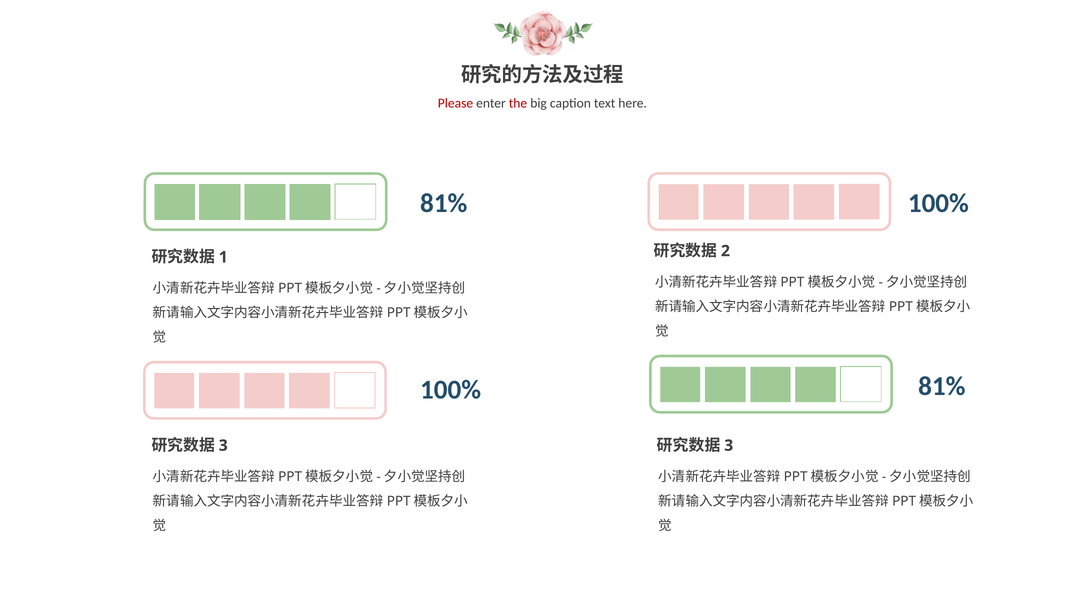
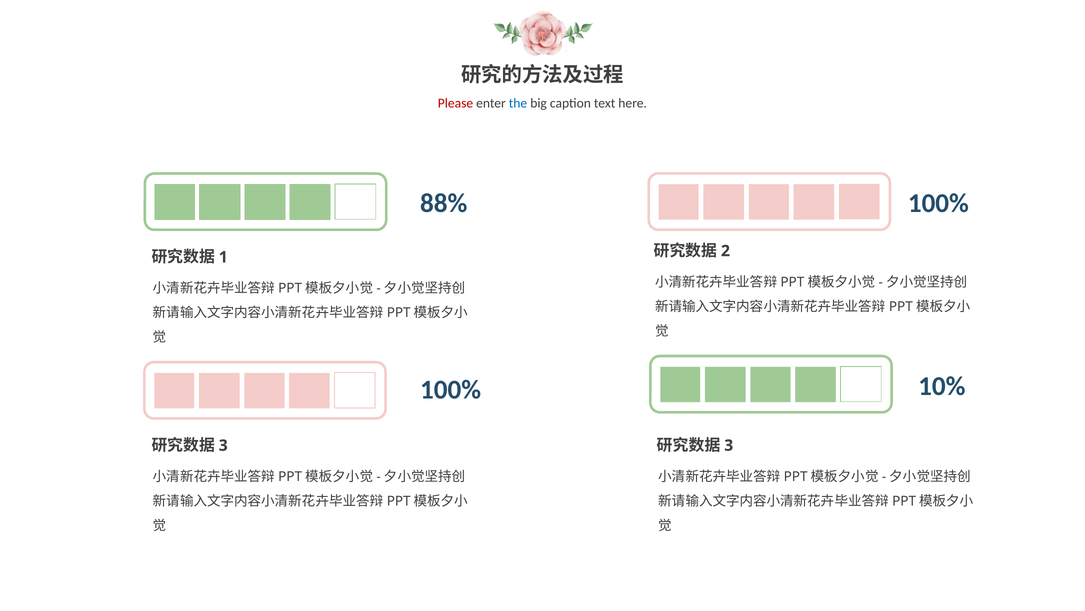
the colour: red -> blue
81% at (444, 203): 81% -> 88%
100% 81%: 81% -> 10%
